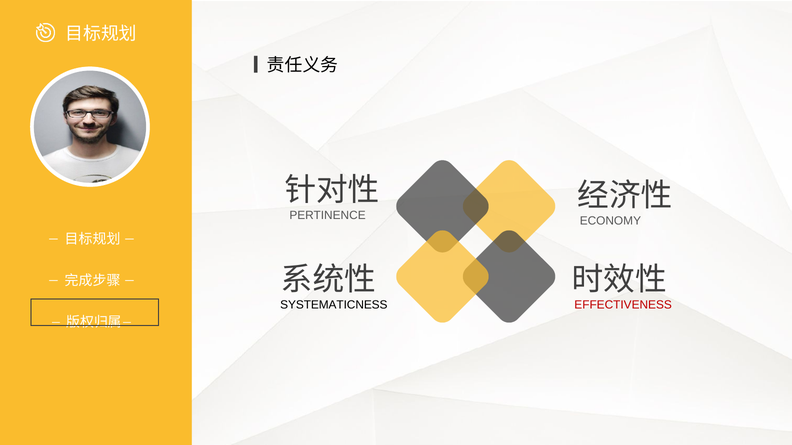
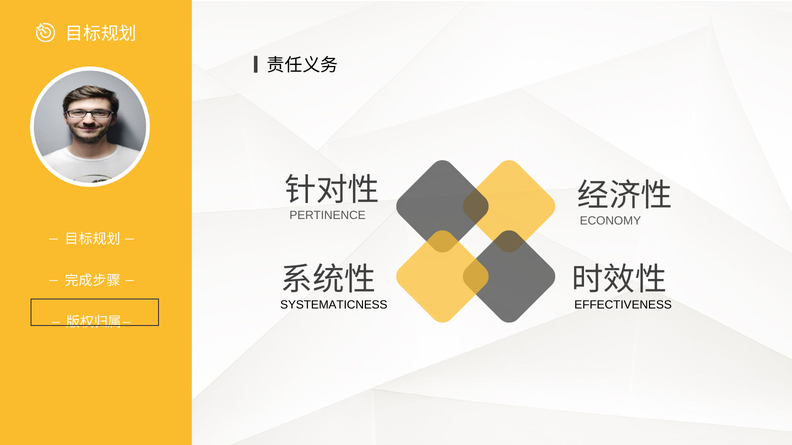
EFFECTIVENESS colour: red -> black
